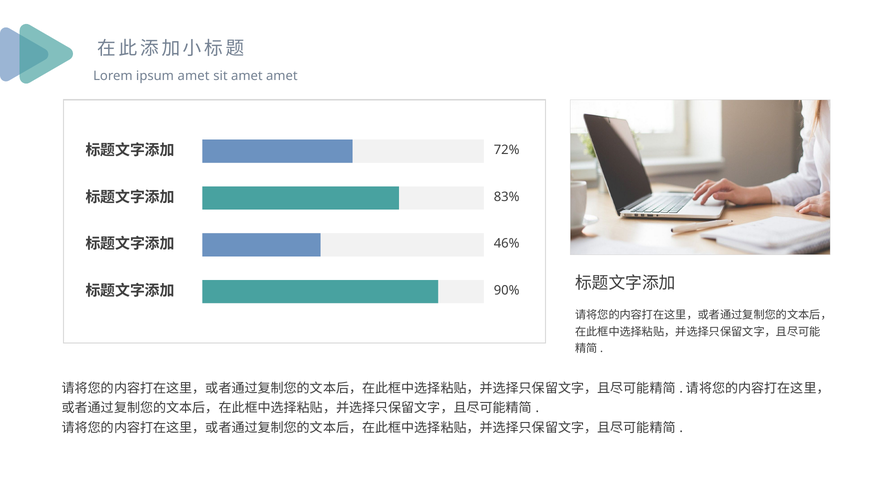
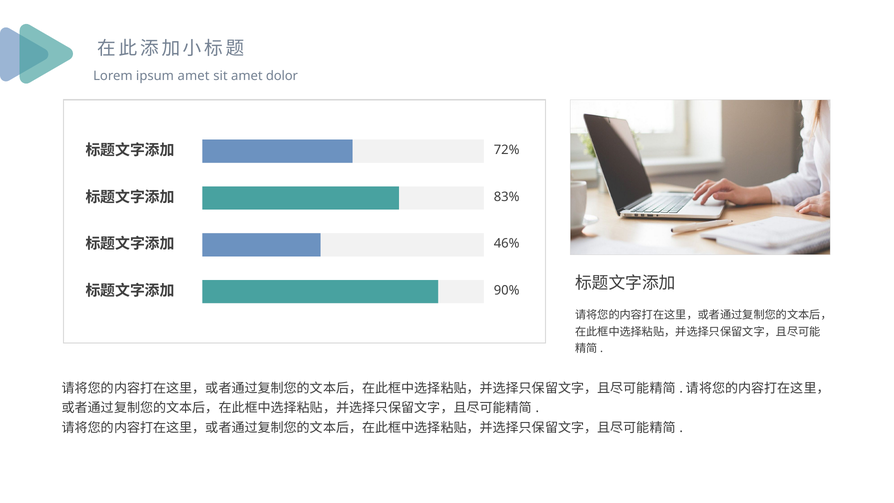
amet amet: amet -> dolor
